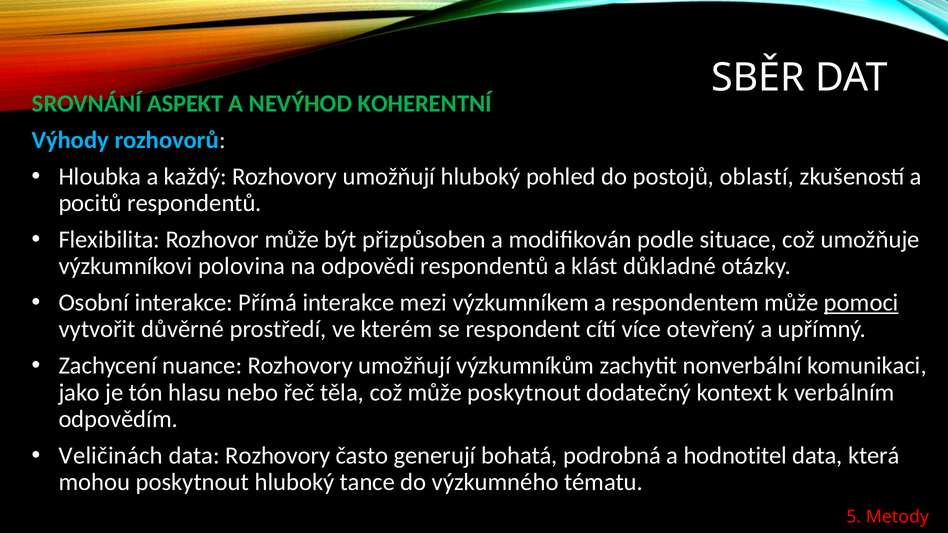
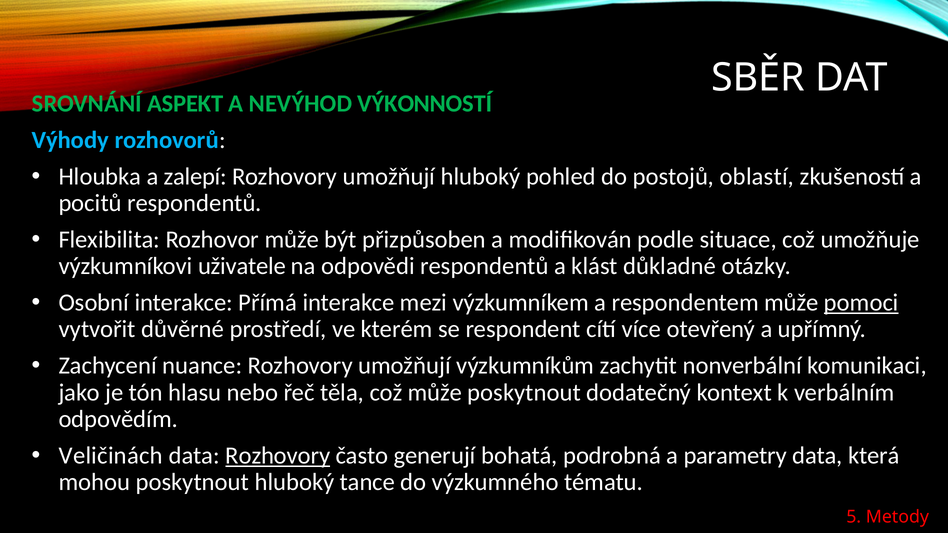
KOHERENTNÍ: KOHERENTNÍ -> VÝKONNOSTÍ
každý: každý -> zalepí
polovina: polovina -> uživatele
Rozhovory at (278, 456) underline: none -> present
hodnotitel: hodnotitel -> parametry
